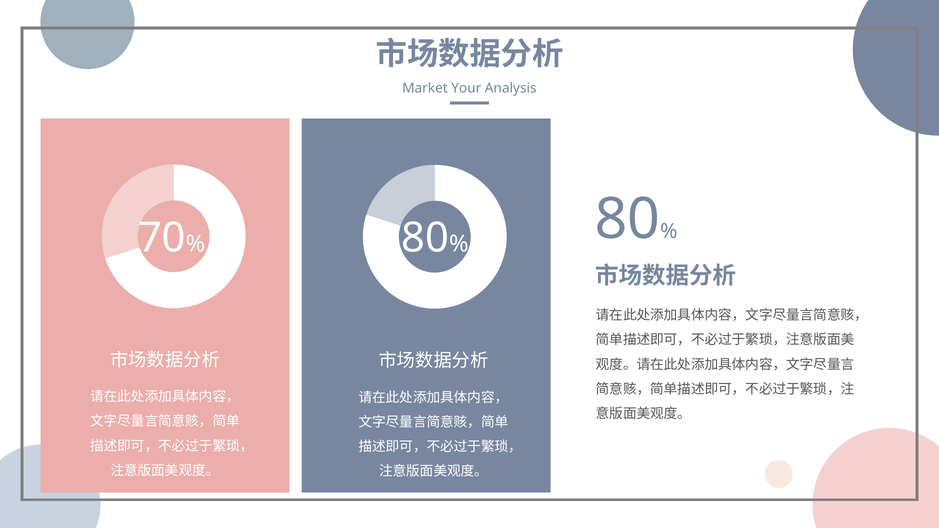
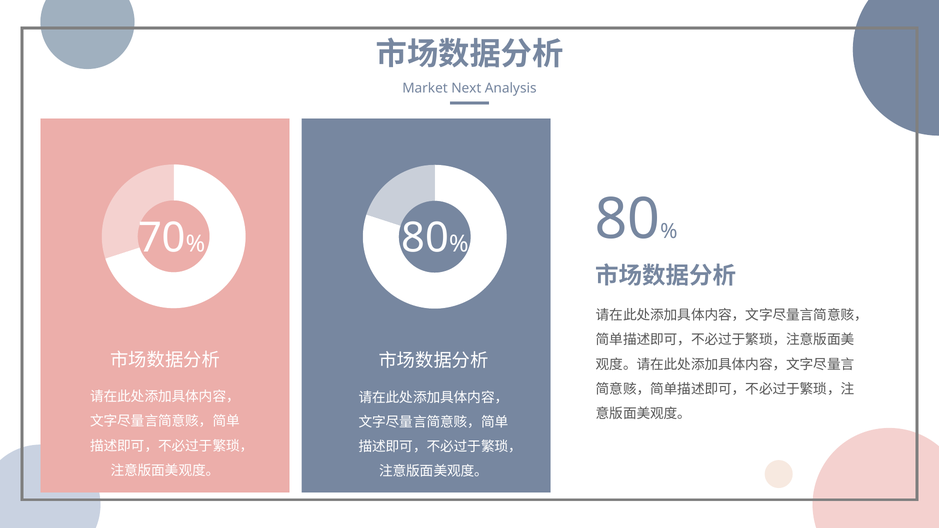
Your: Your -> Next
